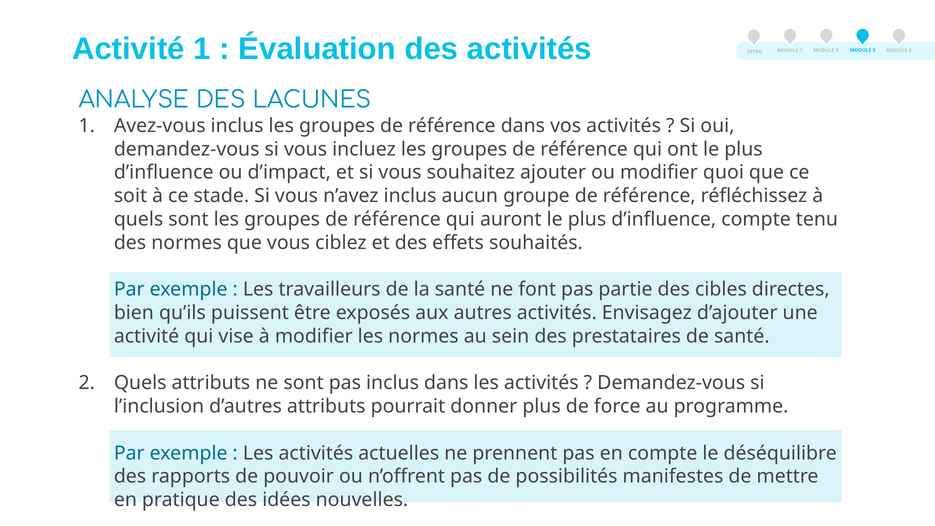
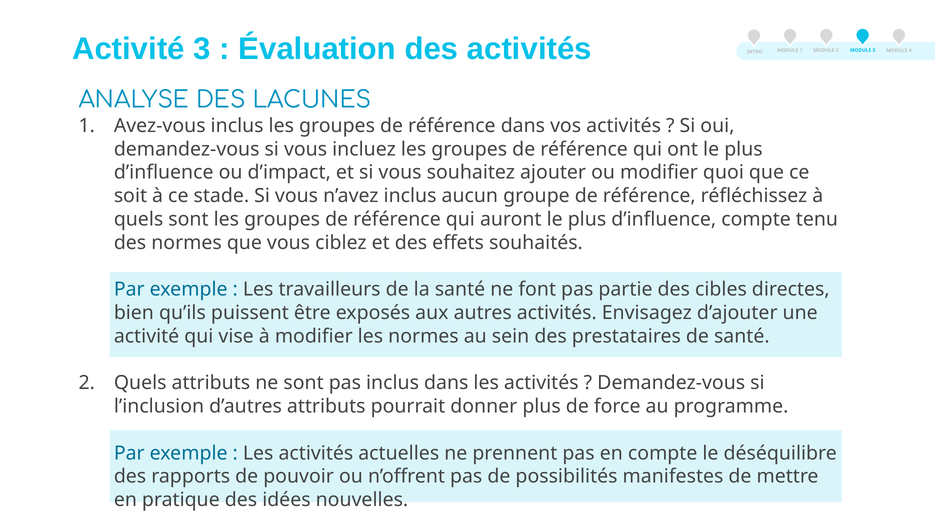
Activité 1: 1 -> 3
